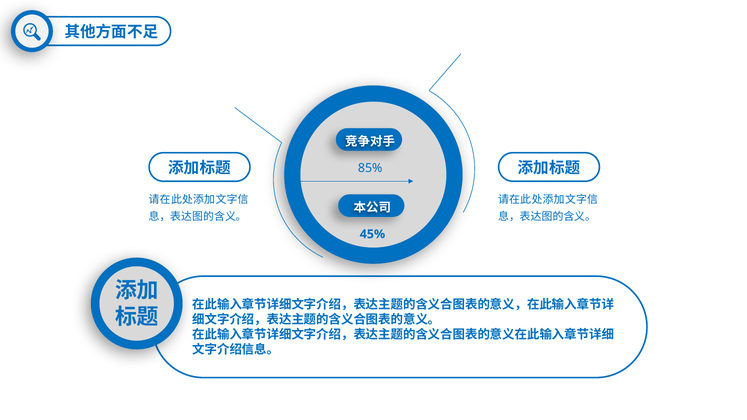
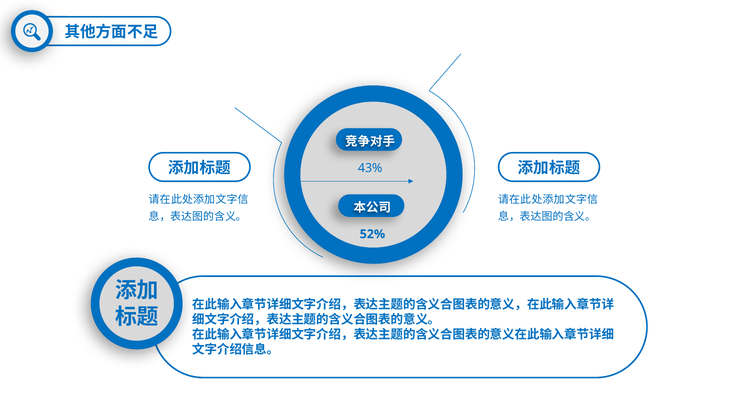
85%: 85% -> 43%
45%: 45% -> 52%
